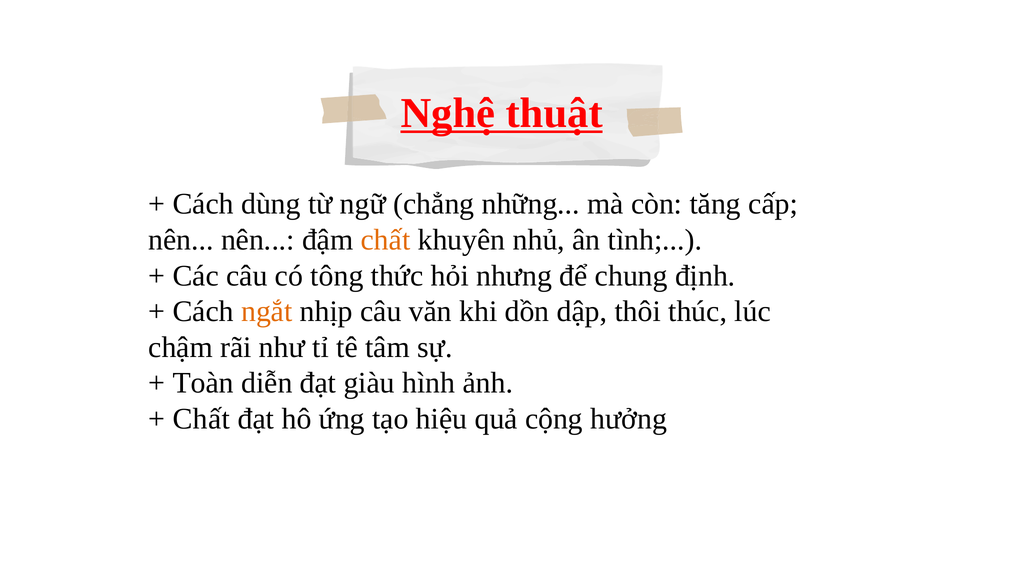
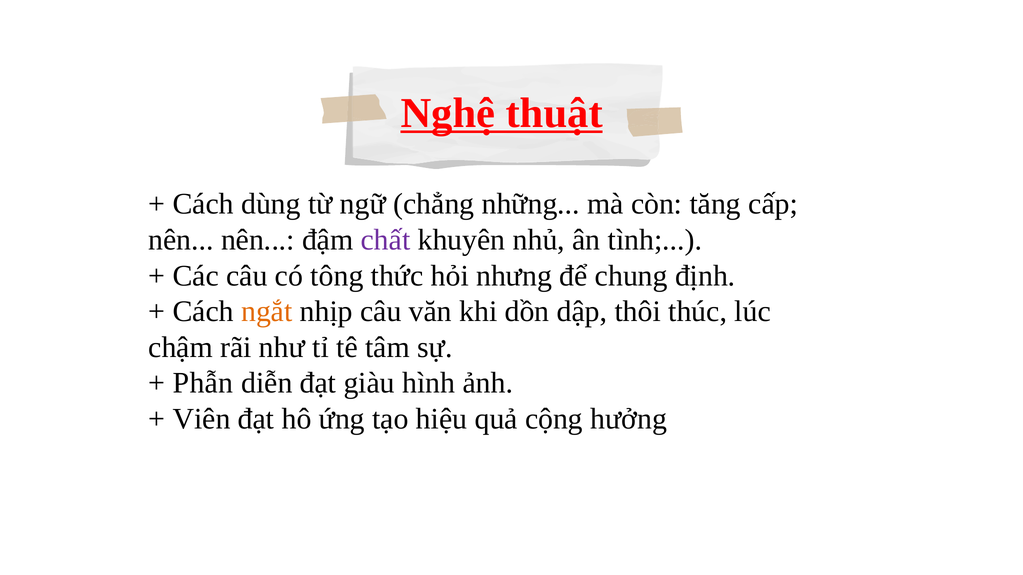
chất at (385, 240) colour: orange -> purple
Toàn: Toàn -> Phẫn
Chất at (201, 419): Chất -> Viên
